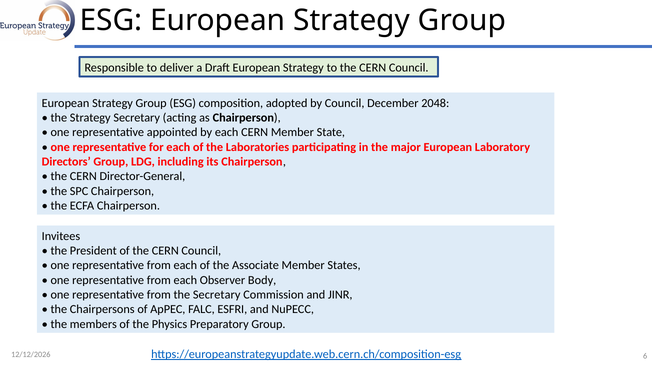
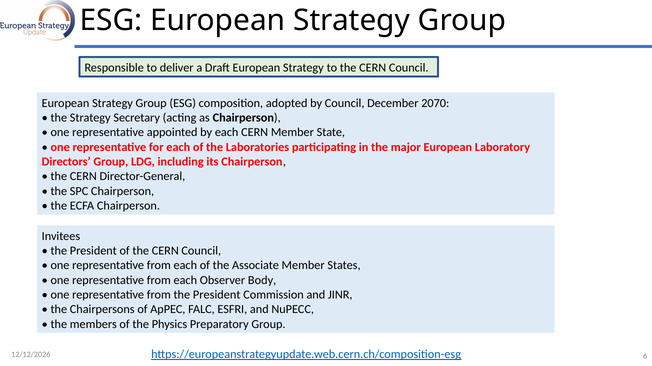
2048: 2048 -> 2070
from the Secretary: Secretary -> President
